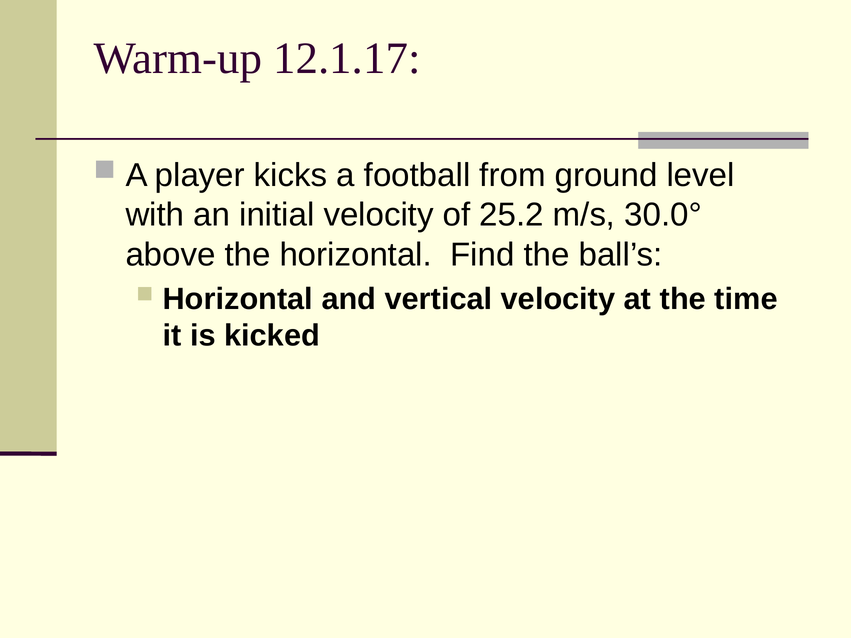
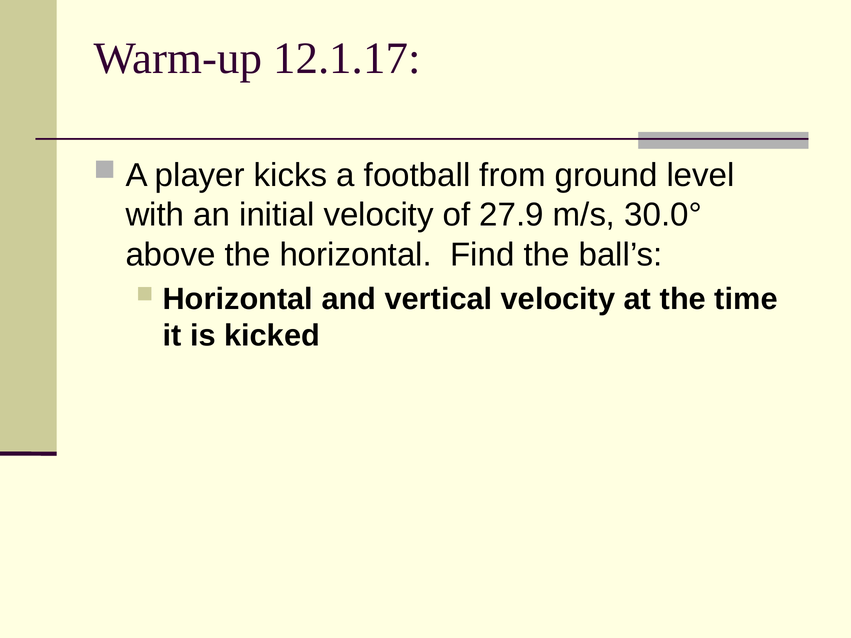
25.2: 25.2 -> 27.9
